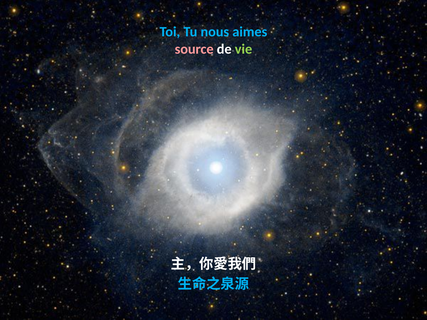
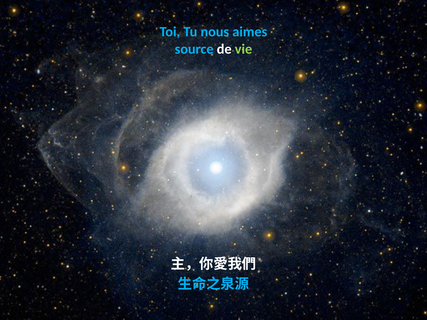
source colour: pink -> light blue
